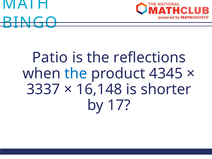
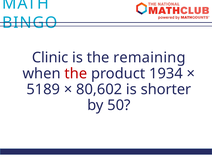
Patio: Patio -> Clinic
reflections: reflections -> remaining
the at (76, 74) colour: blue -> red
4345: 4345 -> 1934
3337: 3337 -> 5189
16,148: 16,148 -> 80,602
17: 17 -> 50
